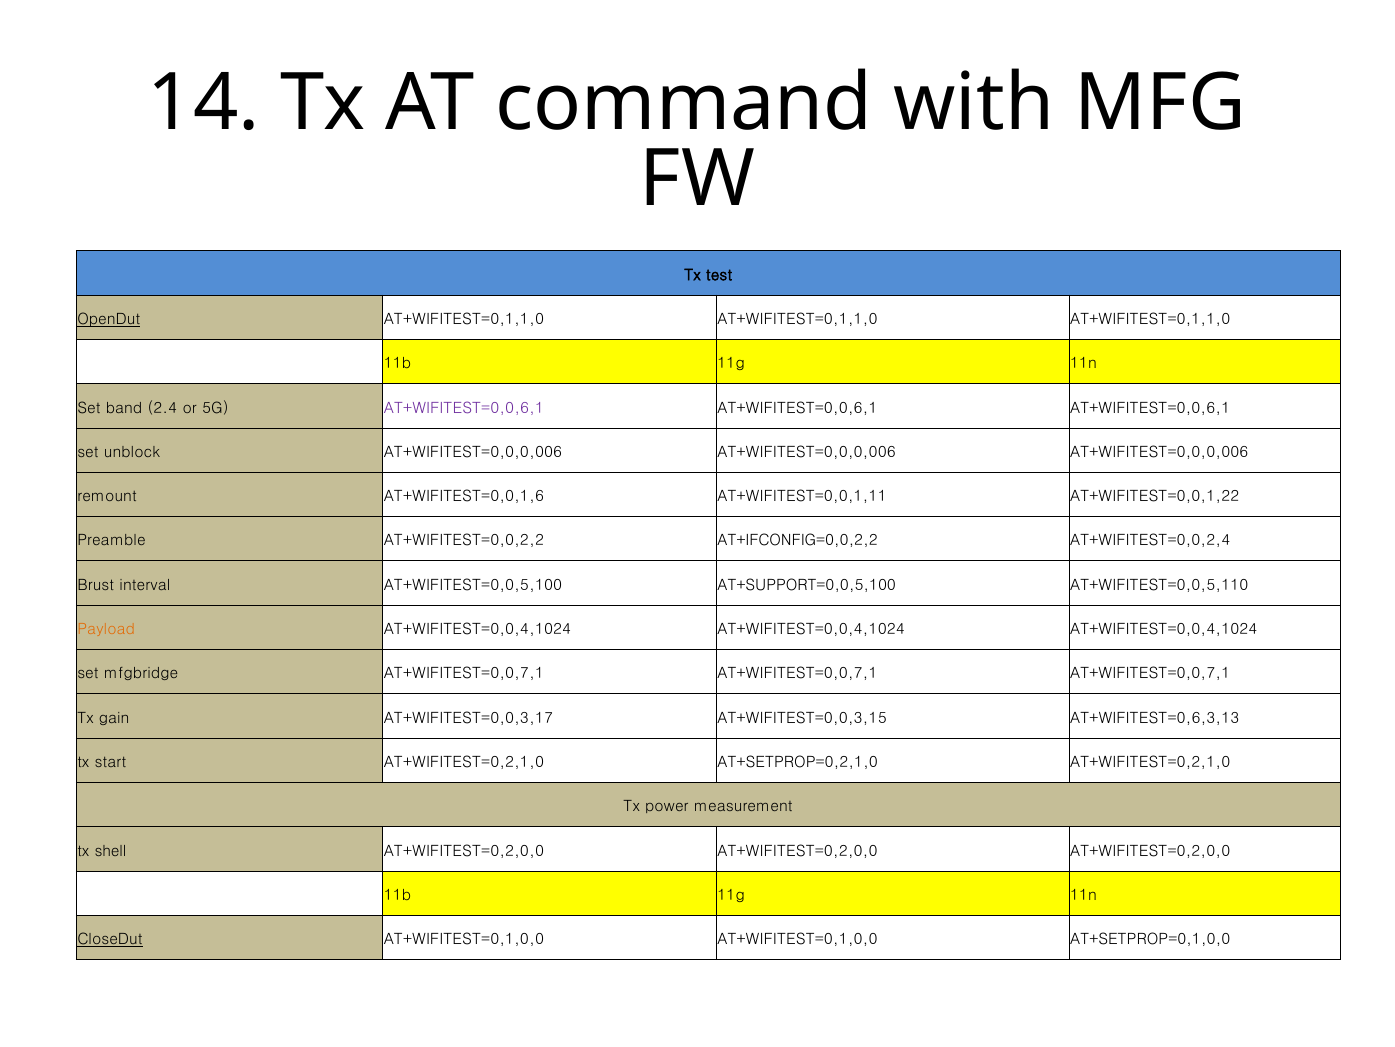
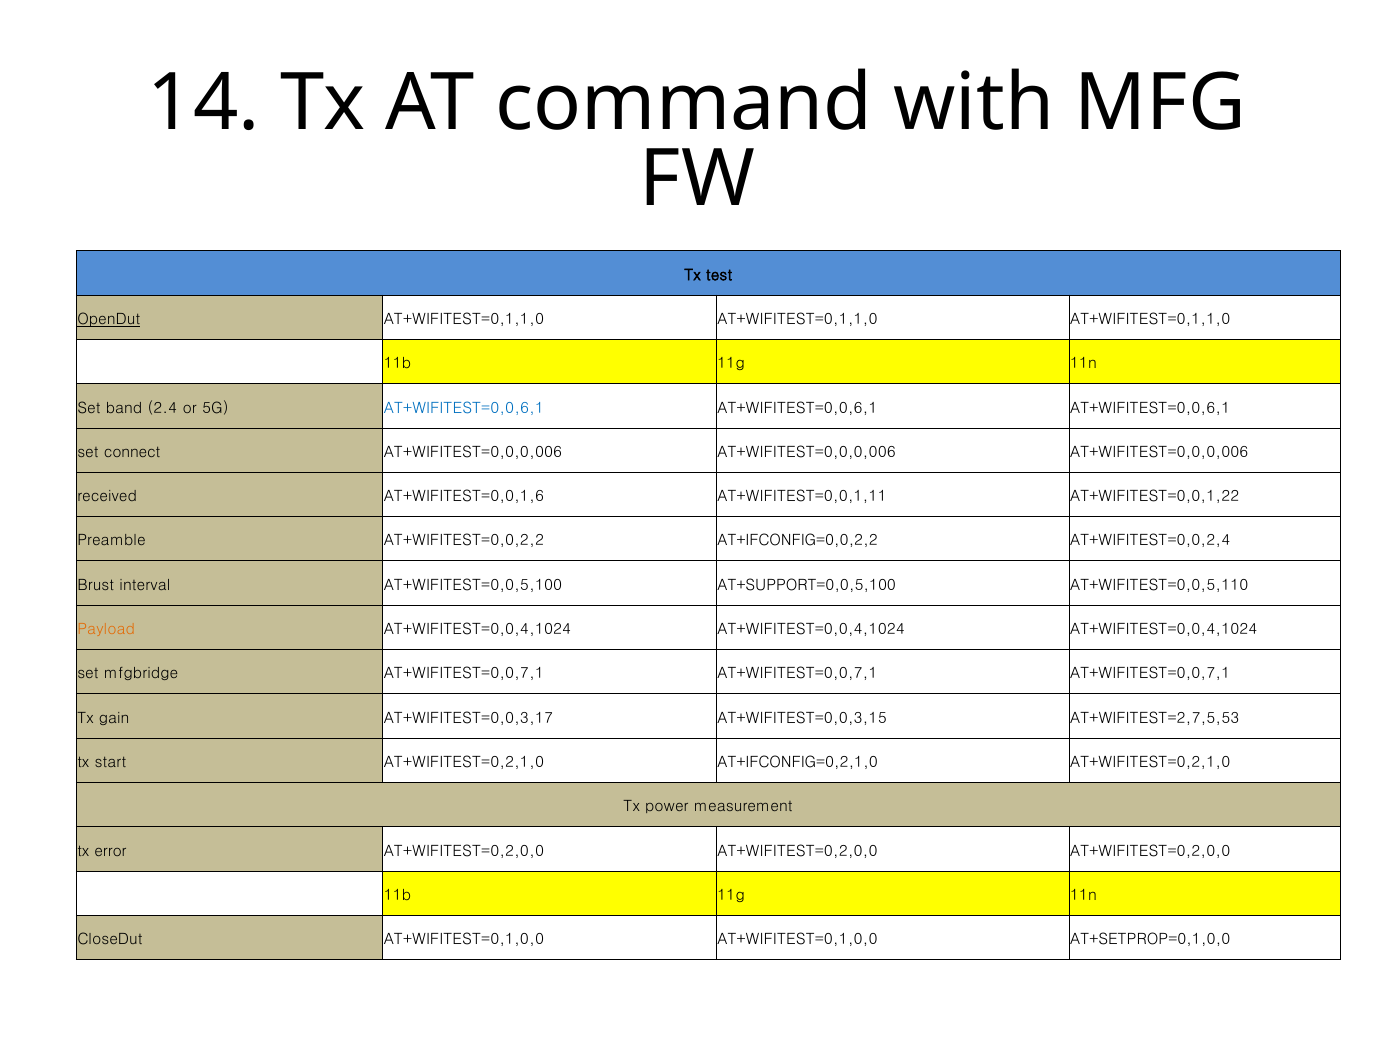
AT+WIFITEST=0,0,6,1 at (464, 408) colour: purple -> blue
unblock: unblock -> connect
remount: remount -> received
AT+WIFITEST=0,6,3,13: AT+WIFITEST=0,6,3,13 -> AT+WIFITEST=2,7,5,53
AT+SETPROP=0,2,1,0: AT+SETPROP=0,2,1,0 -> AT+IFCONFIG=0,2,1,0
shell: shell -> error
CloseDut underline: present -> none
